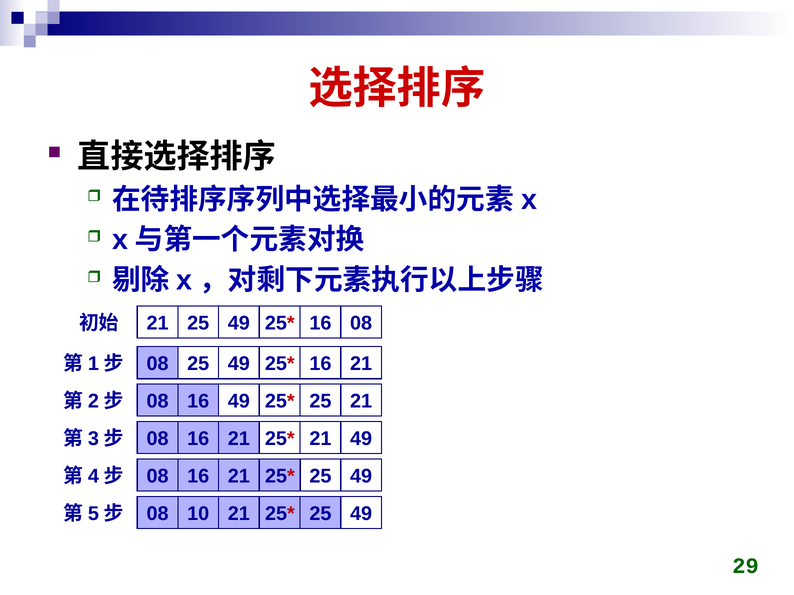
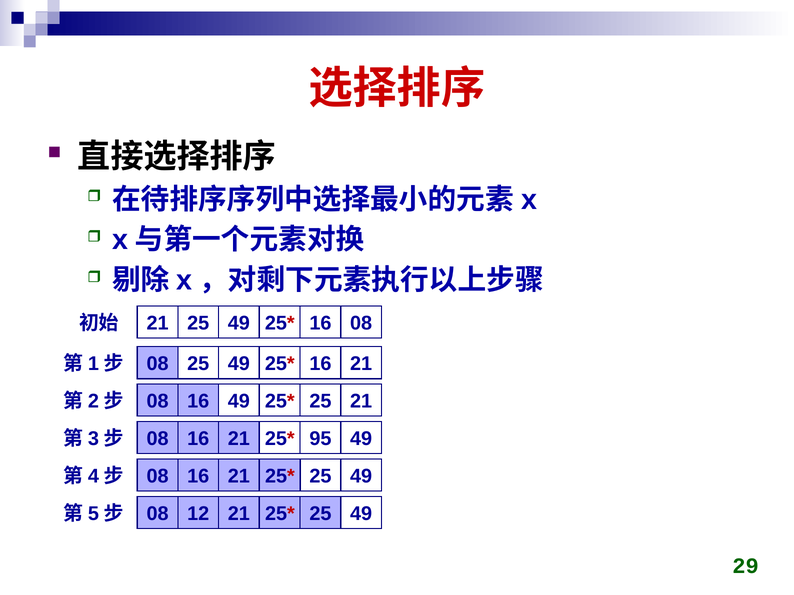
21 at (320, 439): 21 -> 95
10: 10 -> 12
